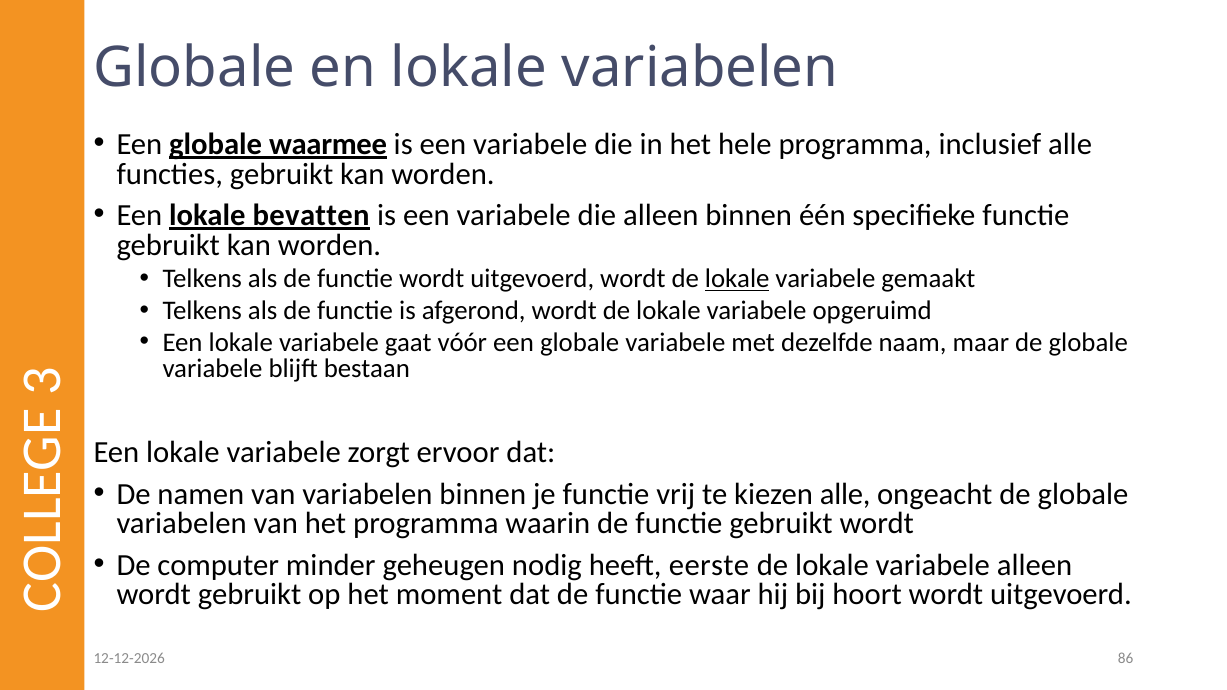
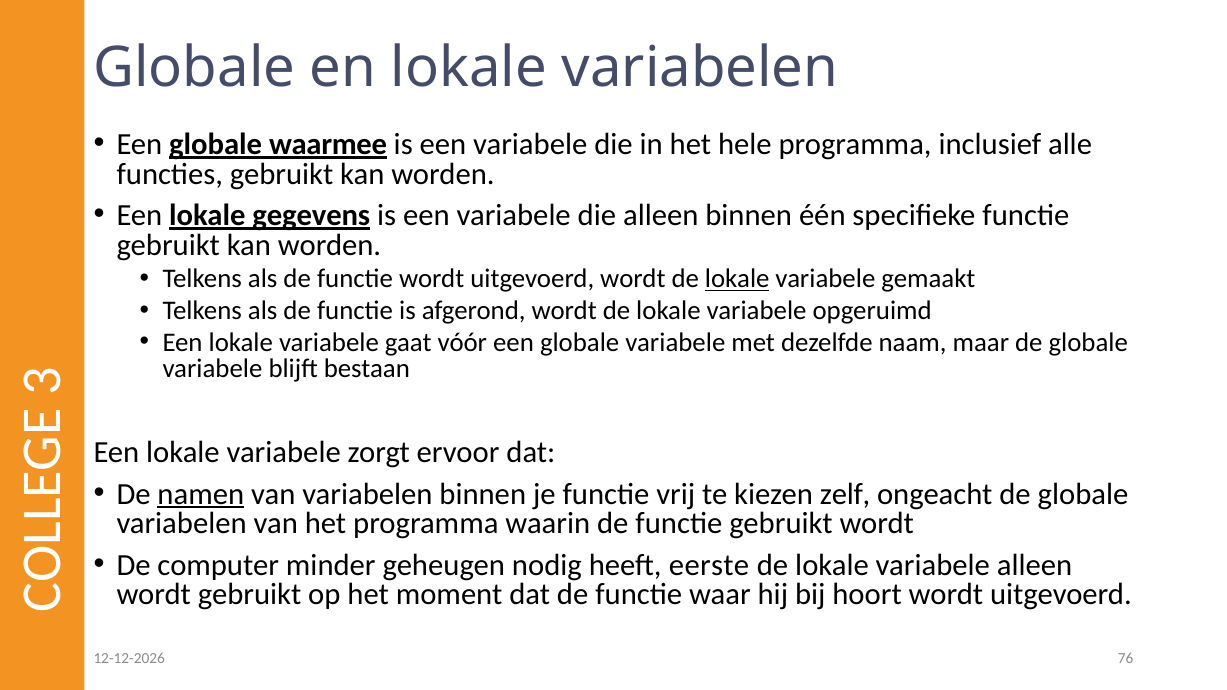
bevatten: bevatten -> gegevens
namen underline: none -> present
kiezen alle: alle -> zelf
86: 86 -> 76
